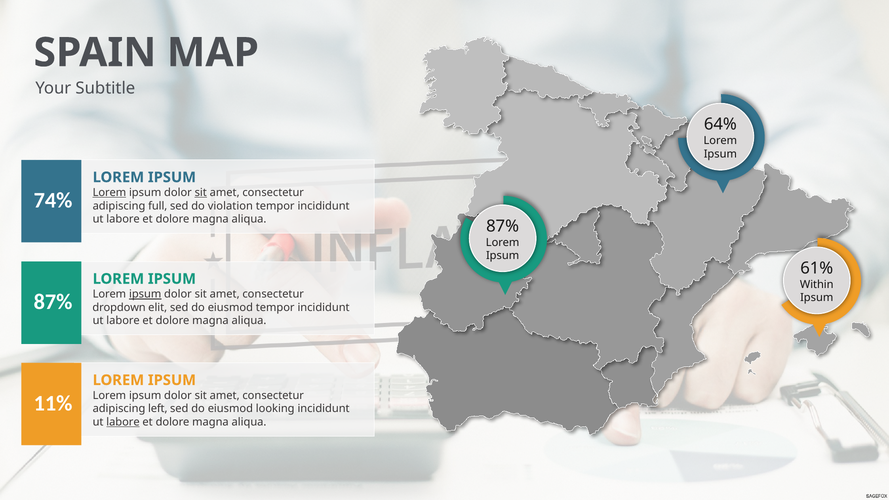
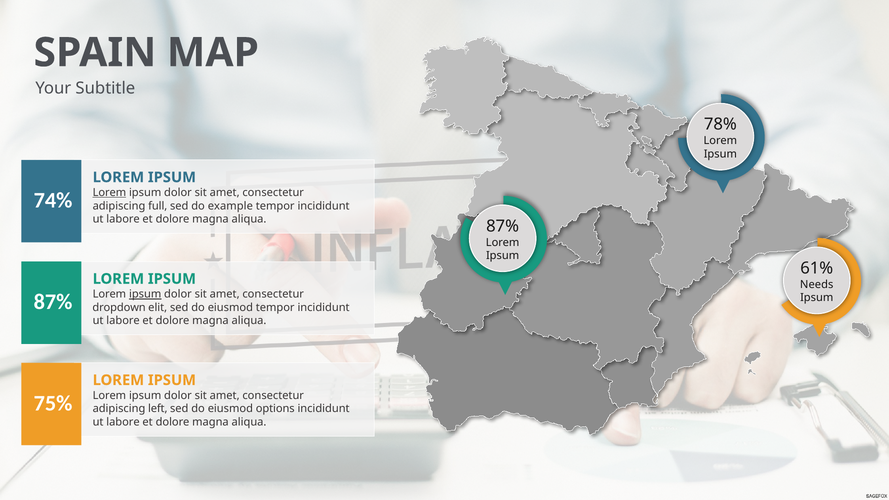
64%: 64% -> 78%
sit at (201, 193) underline: present -> none
violation: violation -> example
Within: Within -> Needs
11%: 11% -> 75%
looking: looking -> options
labore at (123, 422) underline: present -> none
